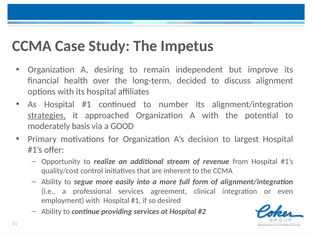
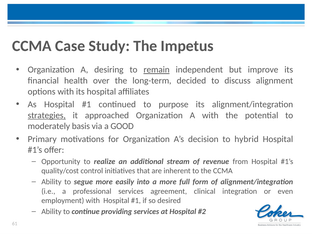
remain underline: none -> present
number: number -> purpose
largest: largest -> hybrid
